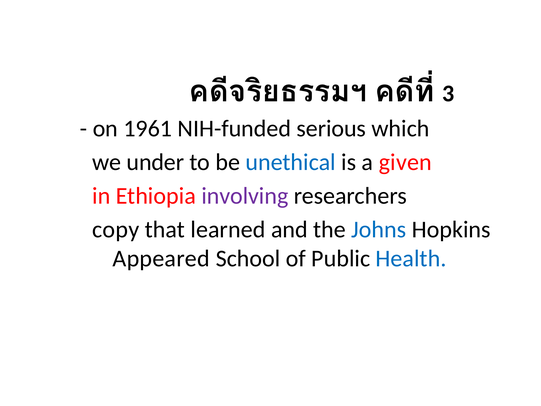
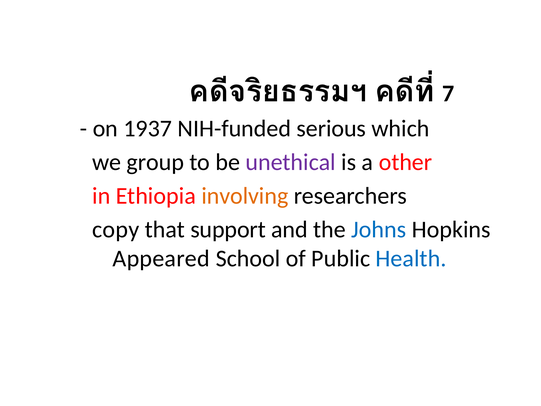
3: 3 -> 7
1961: 1961 -> 1937
under: under -> group
unethical colour: blue -> purple
given: given -> other
involving colour: purple -> orange
learned: learned -> support
